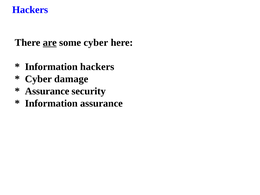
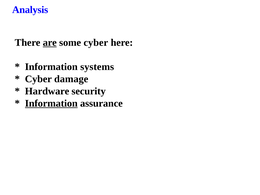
Hackers at (30, 10): Hackers -> Analysis
Information hackers: hackers -> systems
Assurance at (47, 91): Assurance -> Hardware
Information at (51, 103) underline: none -> present
